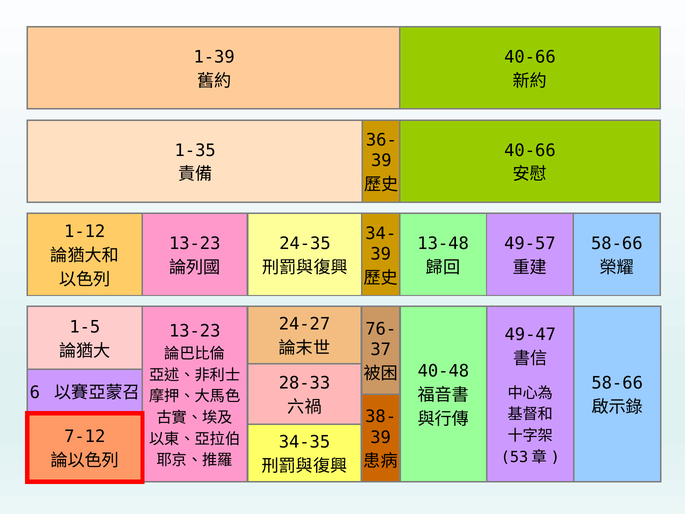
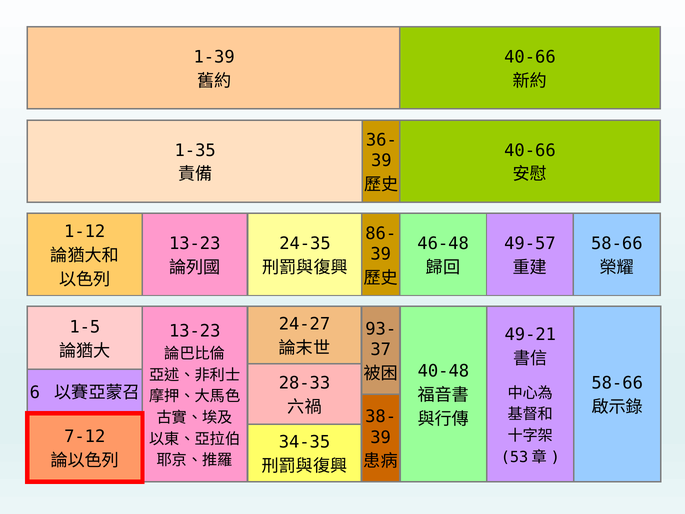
34-: 34- -> 86-
13-48: 13-48 -> 46-48
76-: 76- -> 93-
49-47: 49-47 -> 49-21
